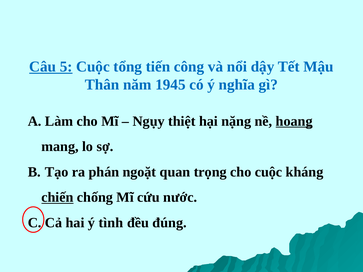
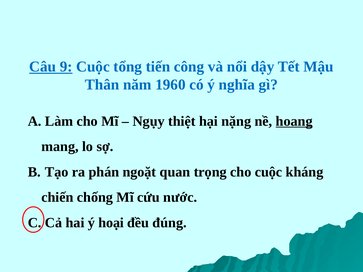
5: 5 -> 9
1945: 1945 -> 1960
chiến underline: present -> none
tình: tình -> hoại
